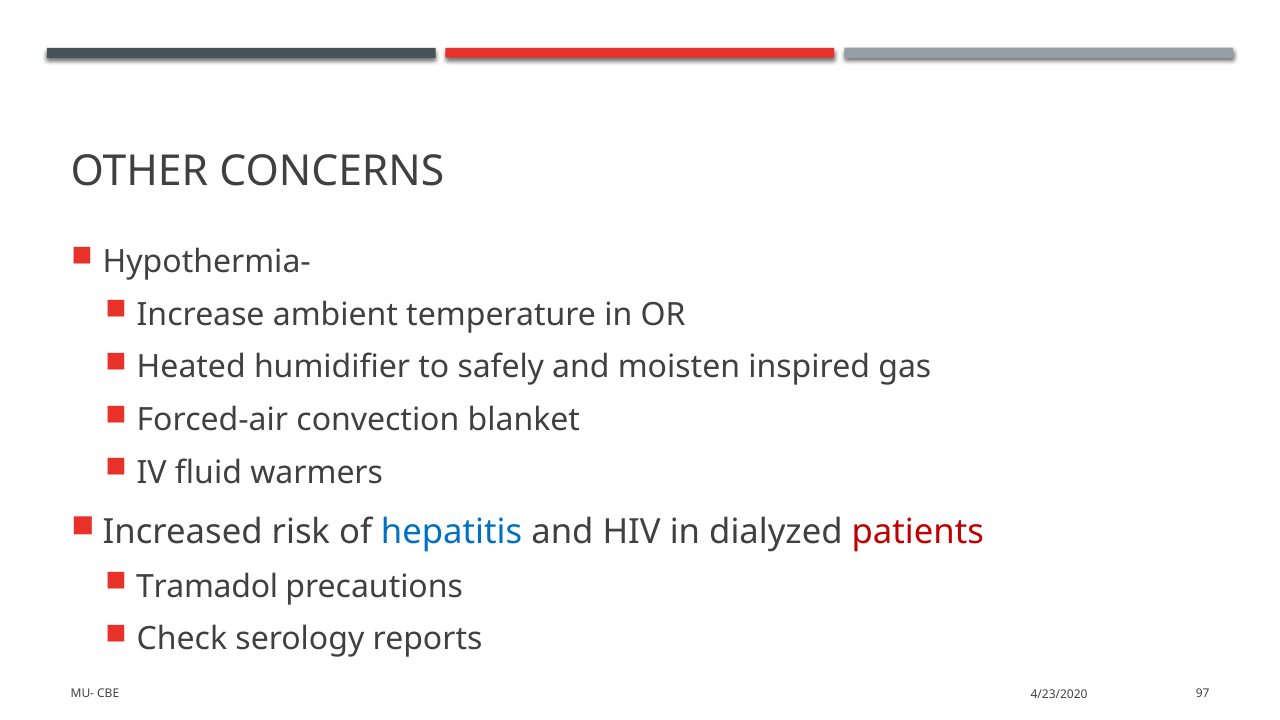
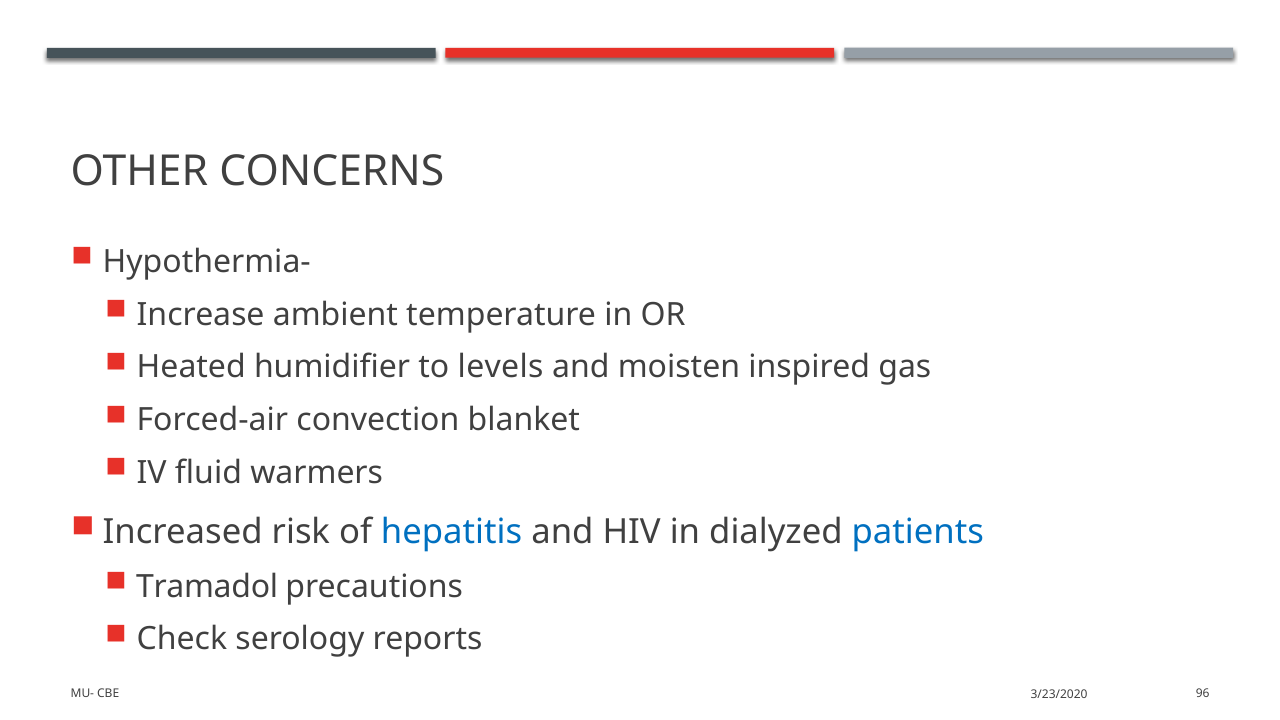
safely: safely -> levels
patients colour: red -> blue
97: 97 -> 96
4/23/2020: 4/23/2020 -> 3/23/2020
